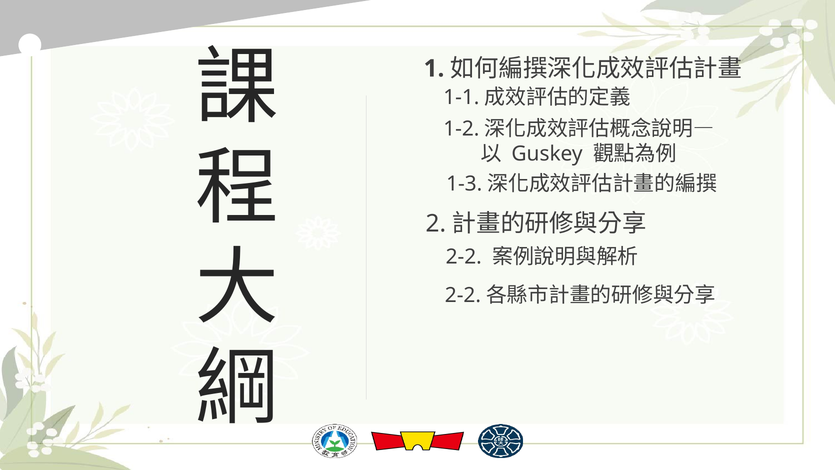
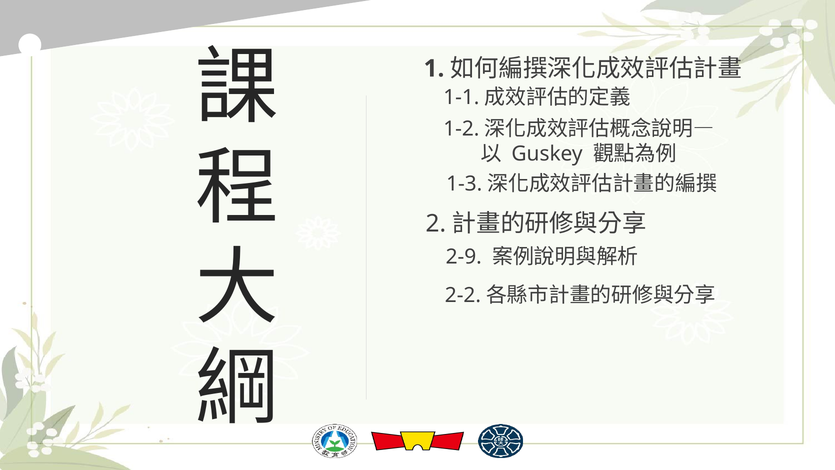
2-2 at (464, 257): 2-2 -> 2-9
